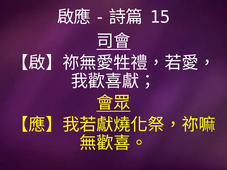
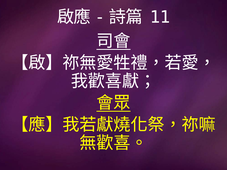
15: 15 -> 11
